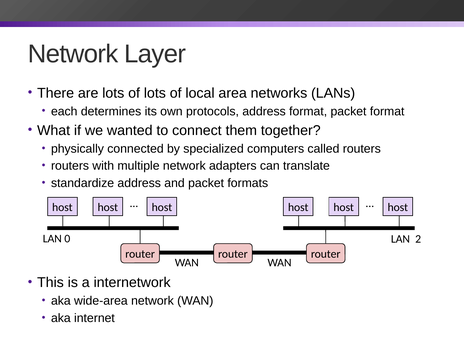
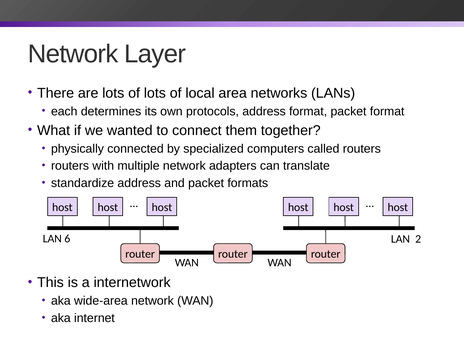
0: 0 -> 6
